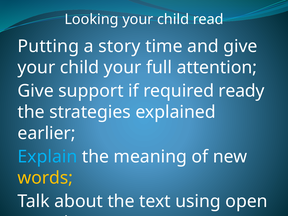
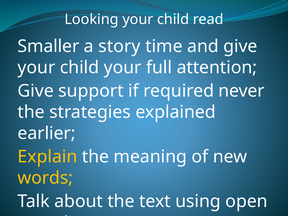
Putting: Putting -> Smaller
ready: ready -> never
Explain colour: light blue -> yellow
